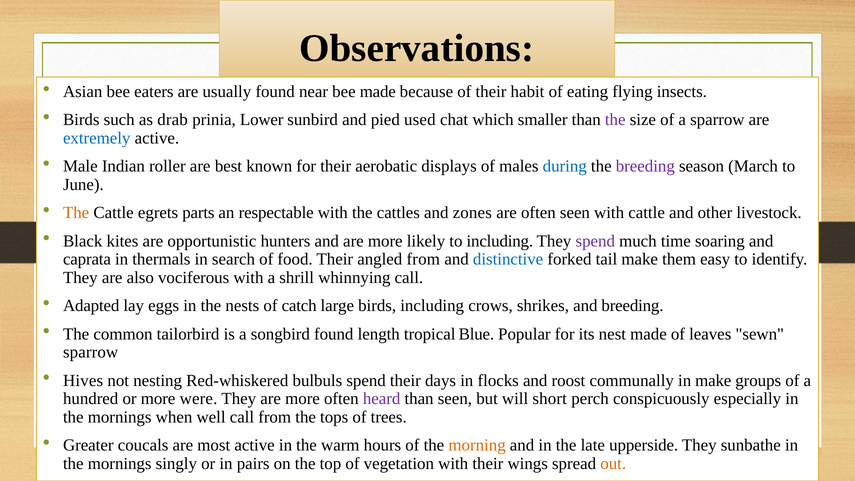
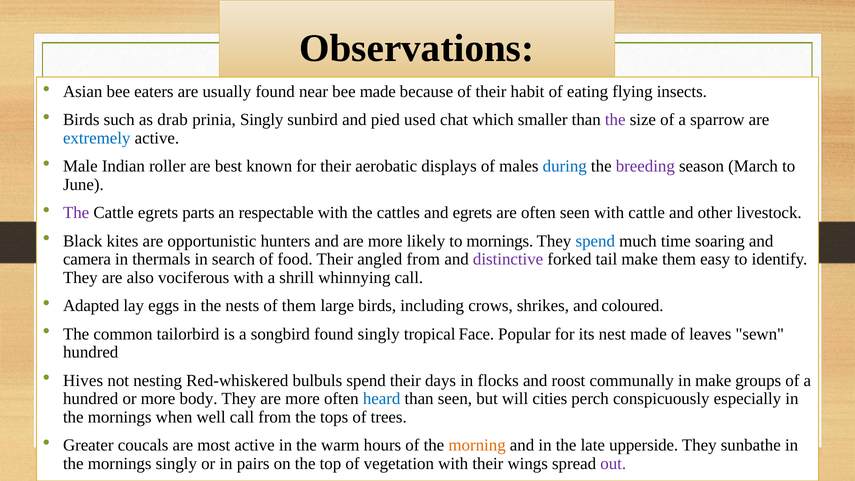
prinia Lower: Lower -> Singly
The at (76, 213) colour: orange -> purple
and zones: zones -> egrets
to including: including -> mornings
spend at (595, 241) colour: purple -> blue
caprata: caprata -> camera
distinctive colour: blue -> purple
of catch: catch -> them
and breeding: breeding -> coloured
found length: length -> singly
Blue: Blue -> Face
sparrow at (91, 352): sparrow -> hundred
were: were -> body
heard colour: purple -> blue
short: short -> cities
out colour: orange -> purple
